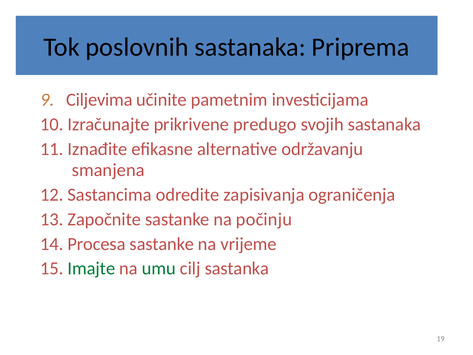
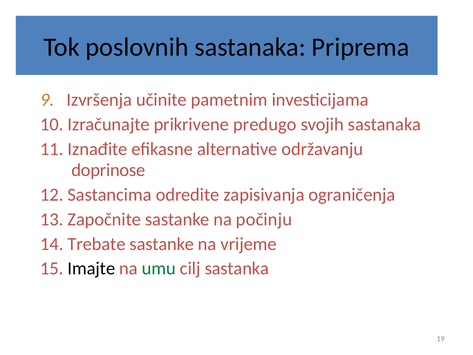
Ciljevima: Ciljevima -> Izvršenja
smanjena: smanjena -> doprinose
Procesa: Procesa -> Trebate
Imajte colour: green -> black
